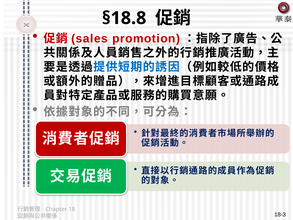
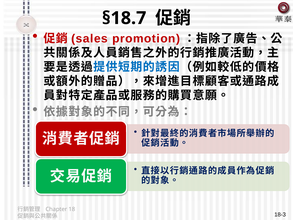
§18.8: §18.8 -> §18.7
